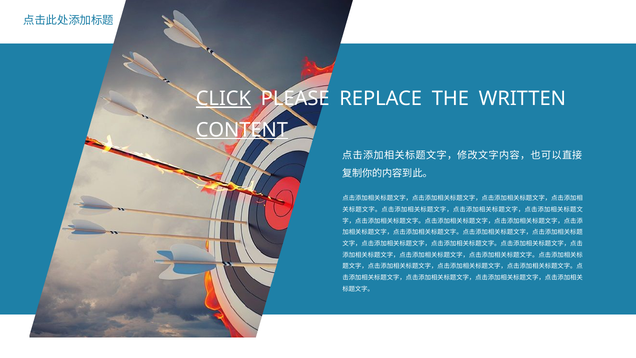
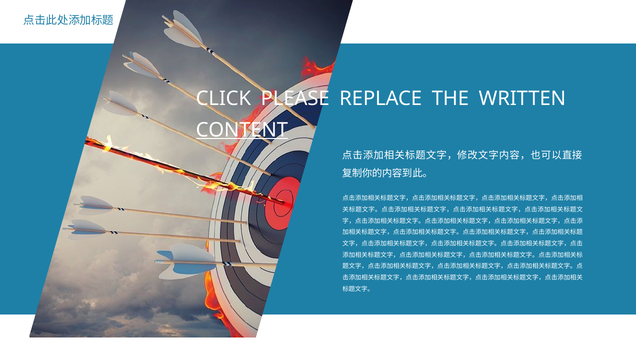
CLICK underline: present -> none
